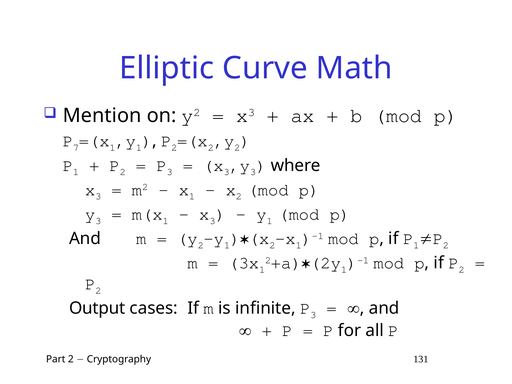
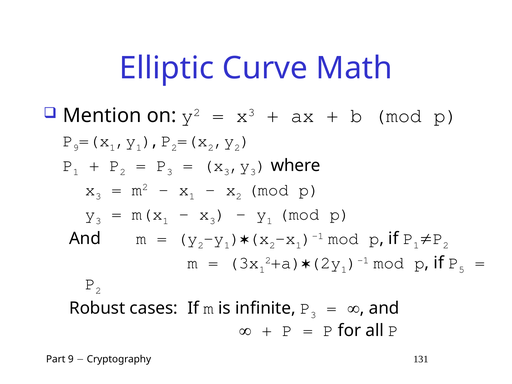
P 7: 7 -> 9
if P 2: 2 -> 5
Output: Output -> Robust
Part 2: 2 -> 9
